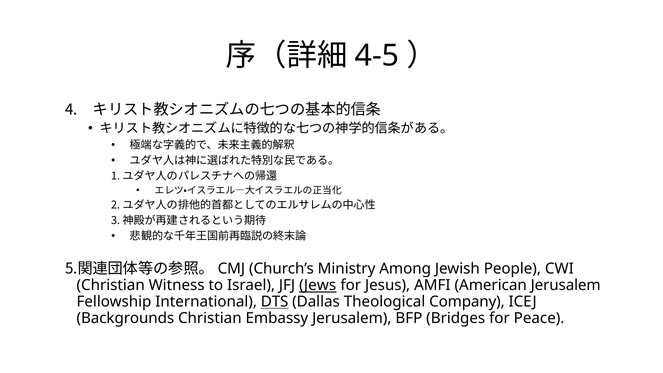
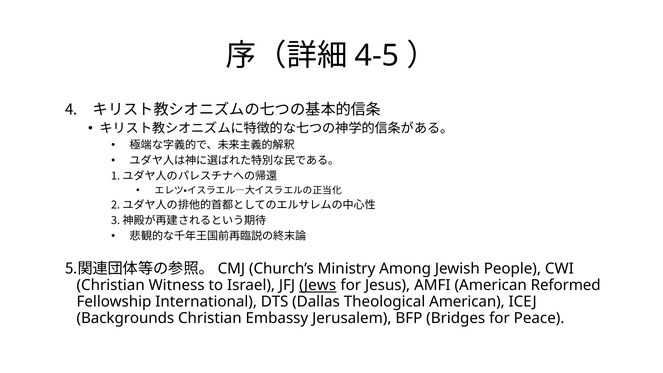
American Jerusalem: Jerusalem -> Reformed
DTS underline: present -> none
Theological Company: Company -> American
